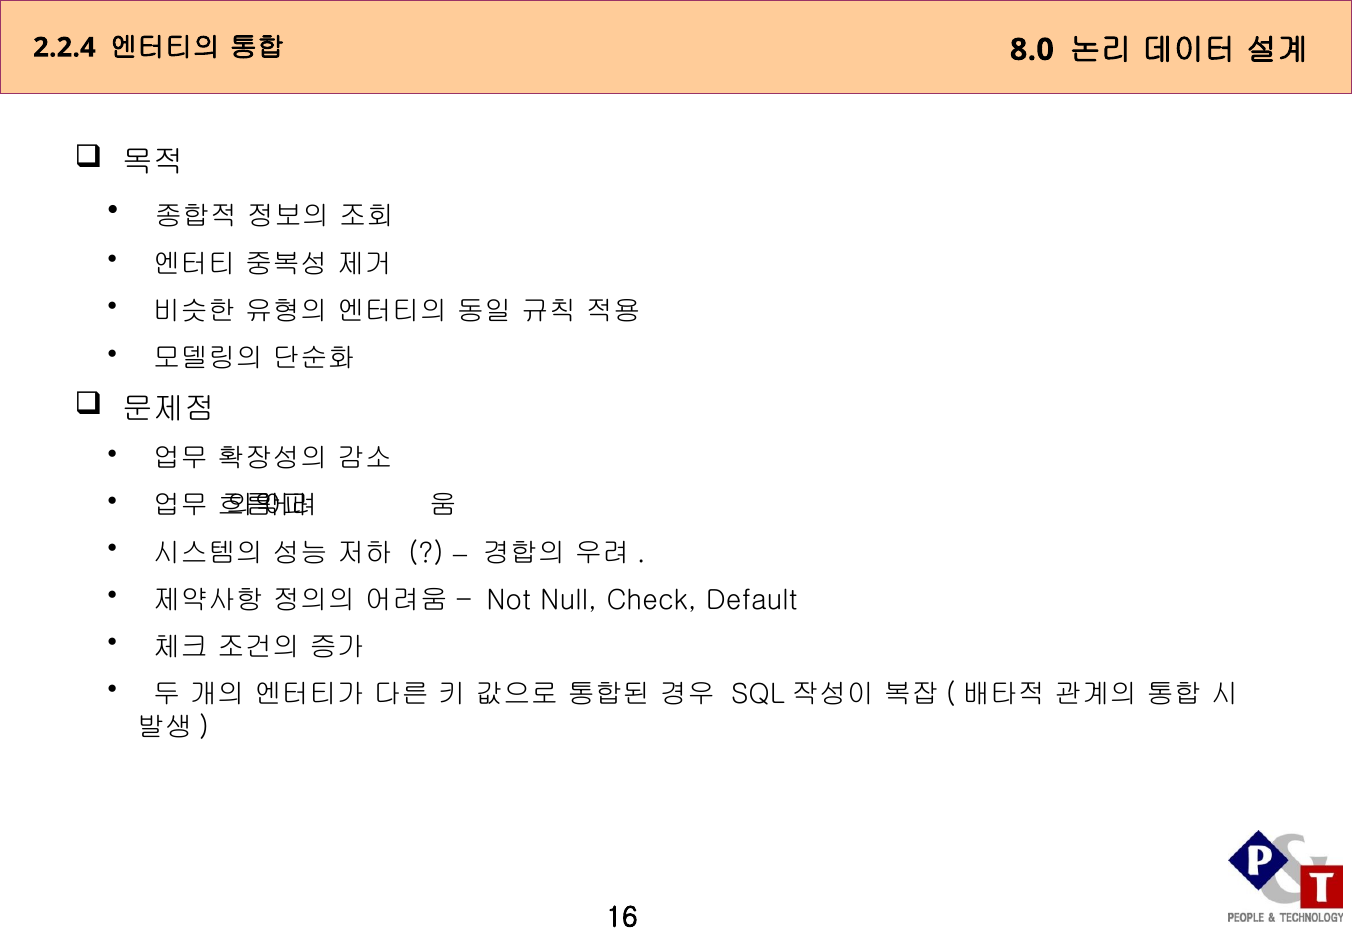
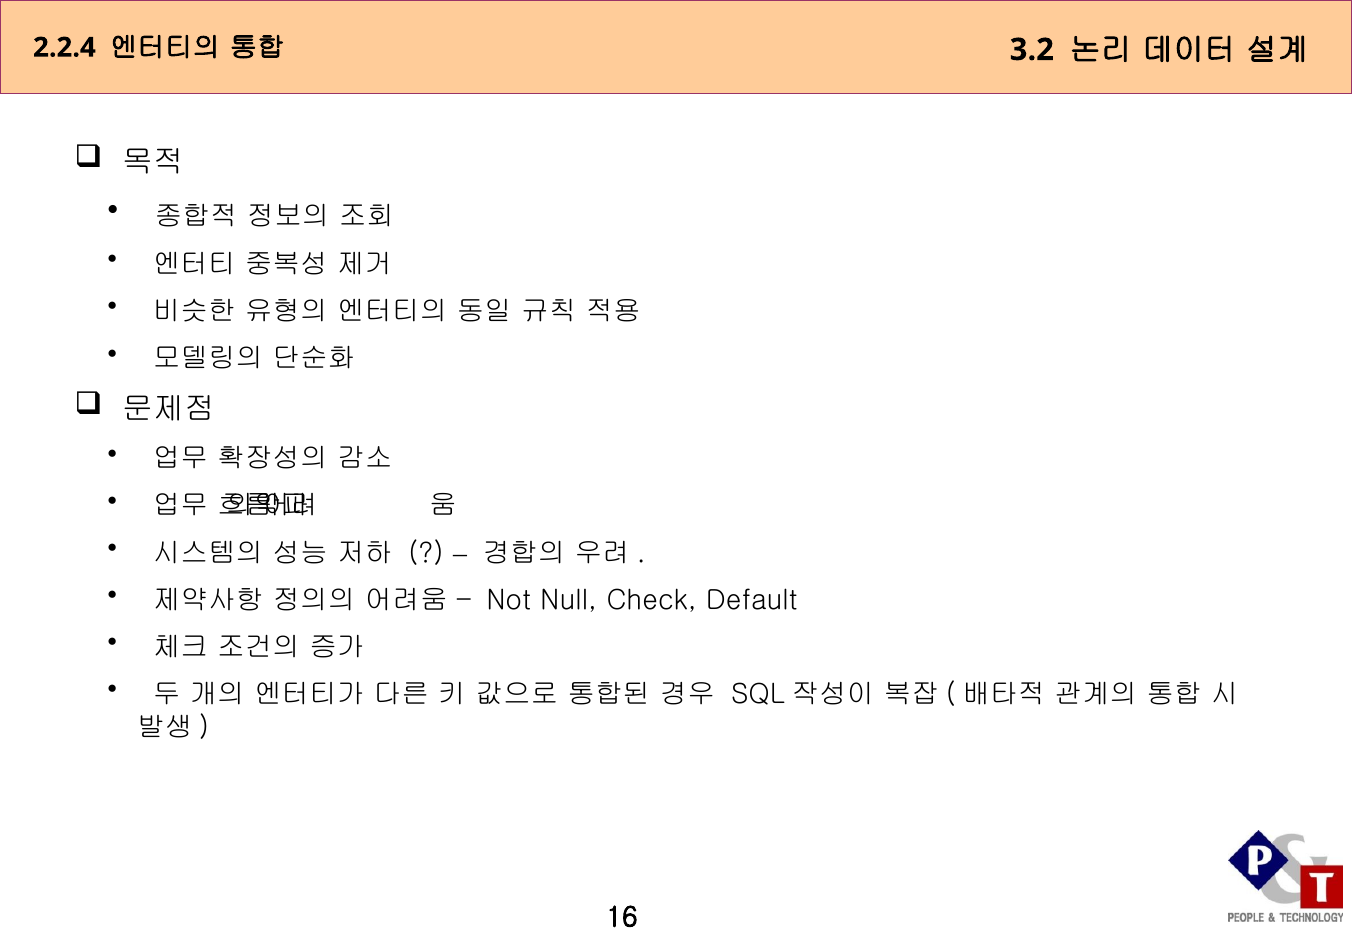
8.0: 8.0 -> 3.2
